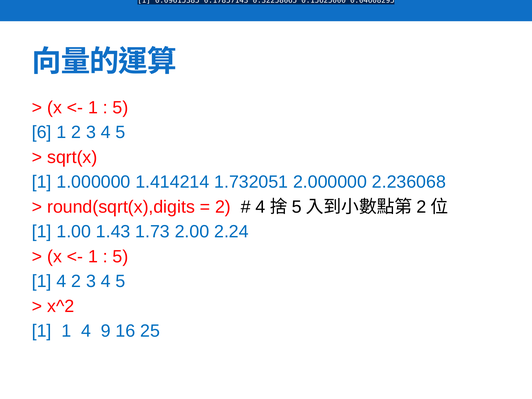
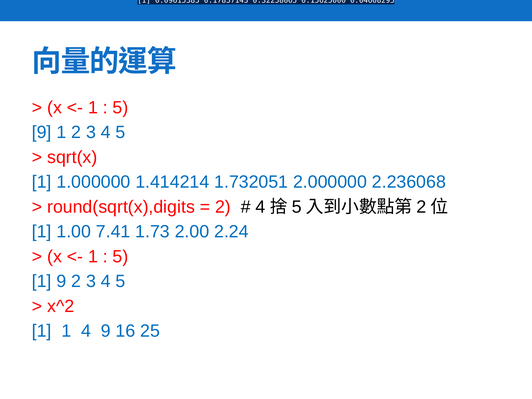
6 at (42, 132): 6 -> 9
1.43: 1.43 -> 7.41
4 at (61, 281): 4 -> 9
